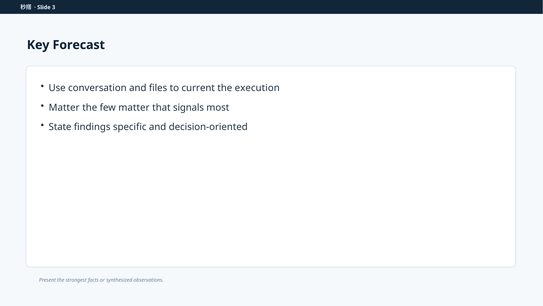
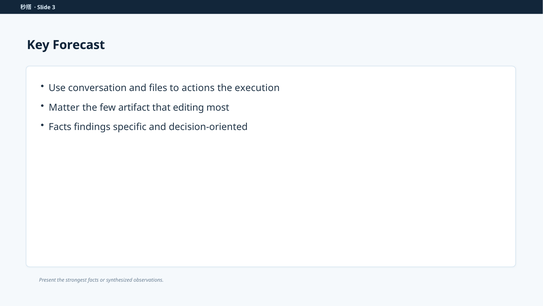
current: current -> actions
few matter: matter -> artifact
signals: signals -> editing
State at (60, 127): State -> Facts
